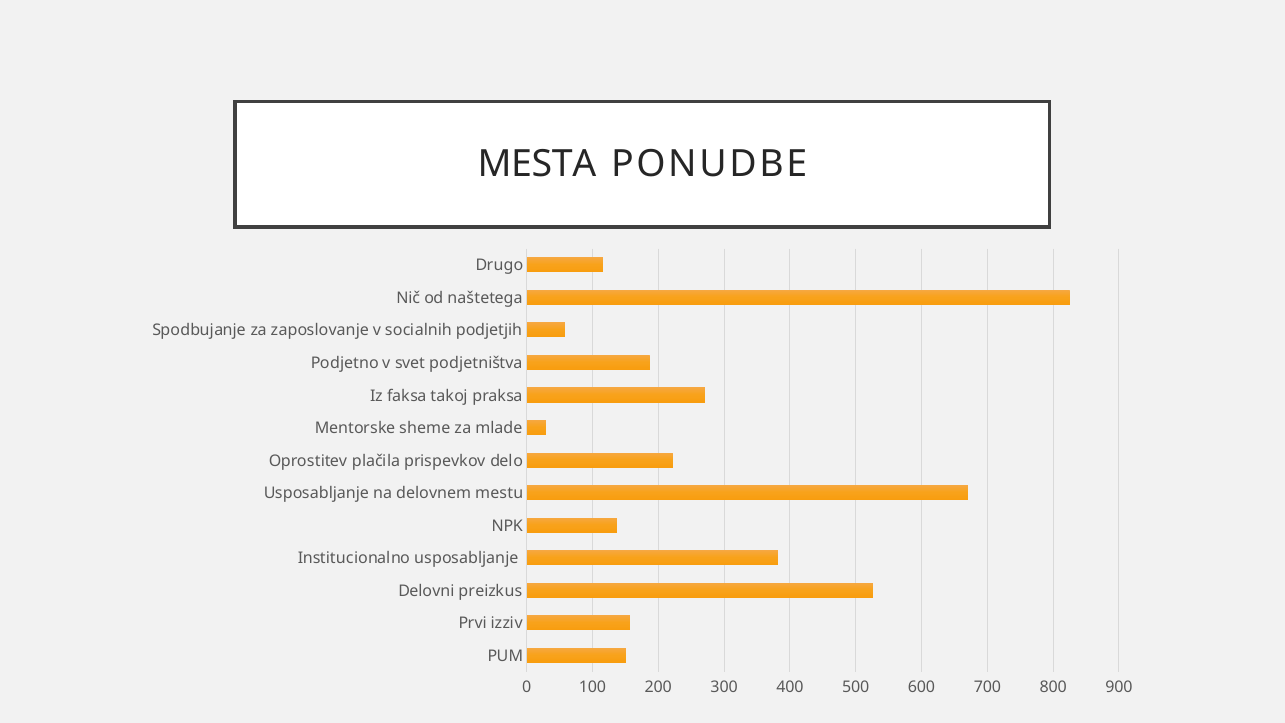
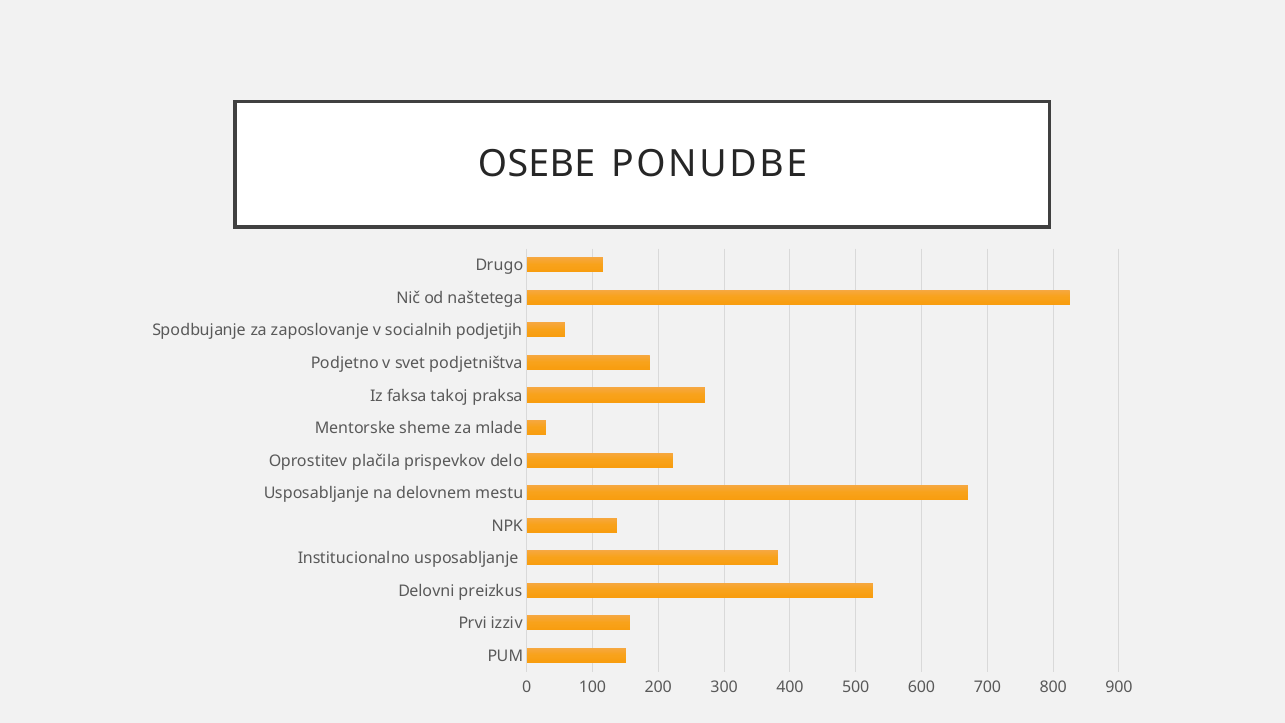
MESTA: MESTA -> OSEBE
